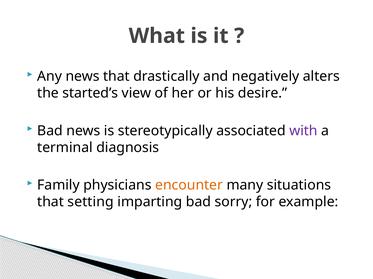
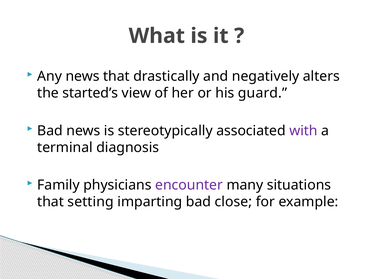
desire: desire -> guard
encounter colour: orange -> purple
sorry: sorry -> close
